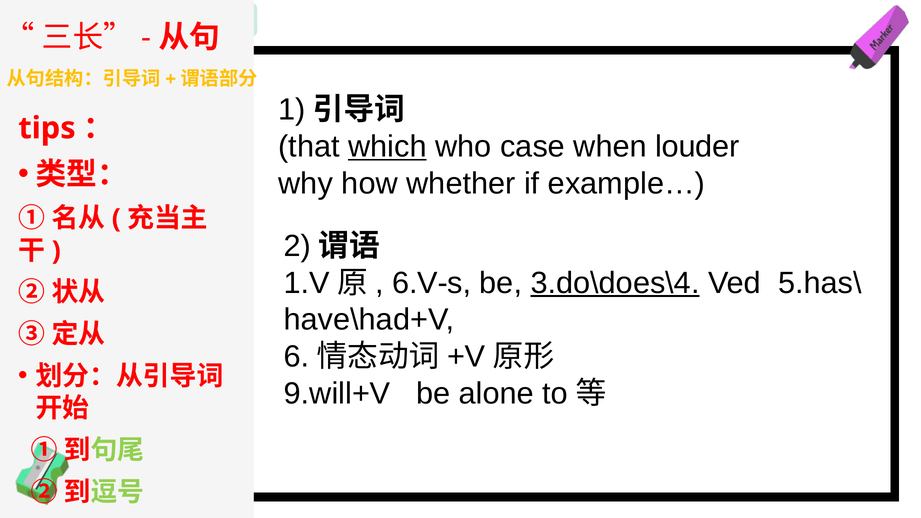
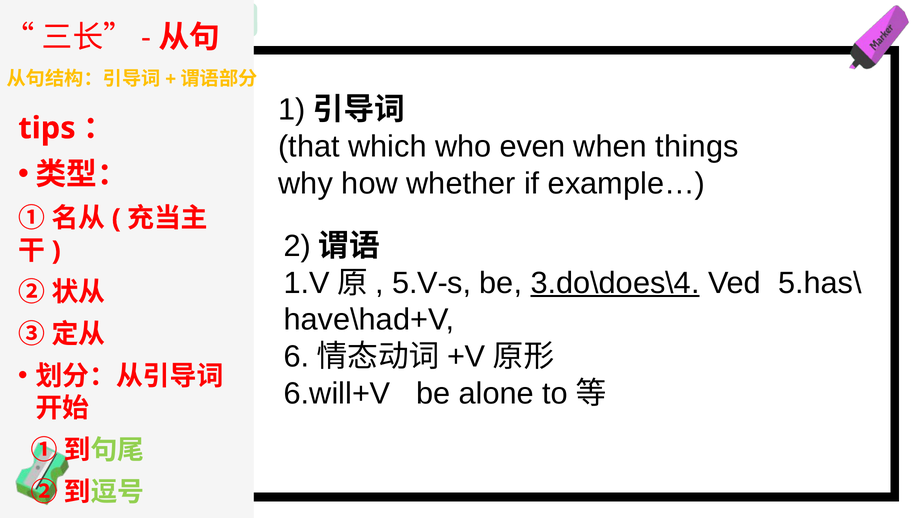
which underline: present -> none
case: case -> even
louder: louder -> things
6.V-s: 6.V-s -> 5.V-s
9.will+V: 9.will+V -> 6.will+V
